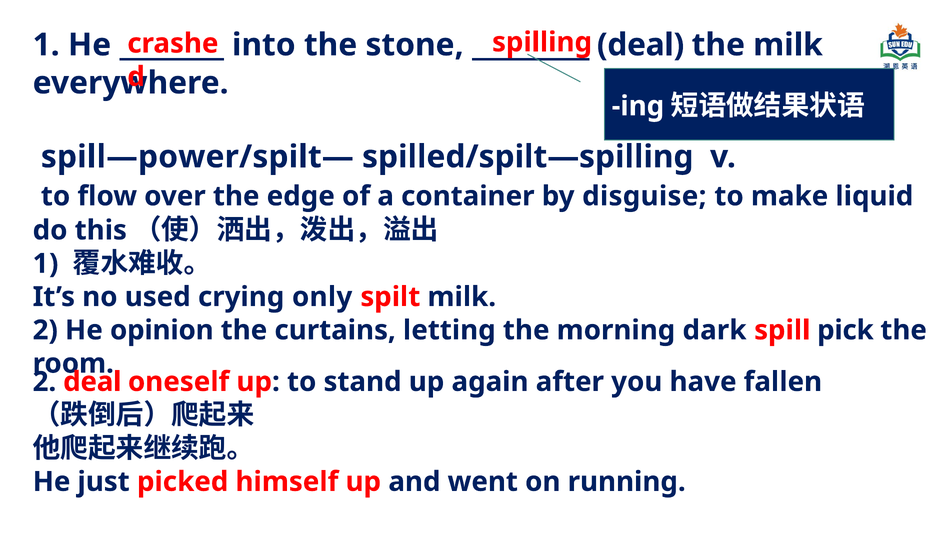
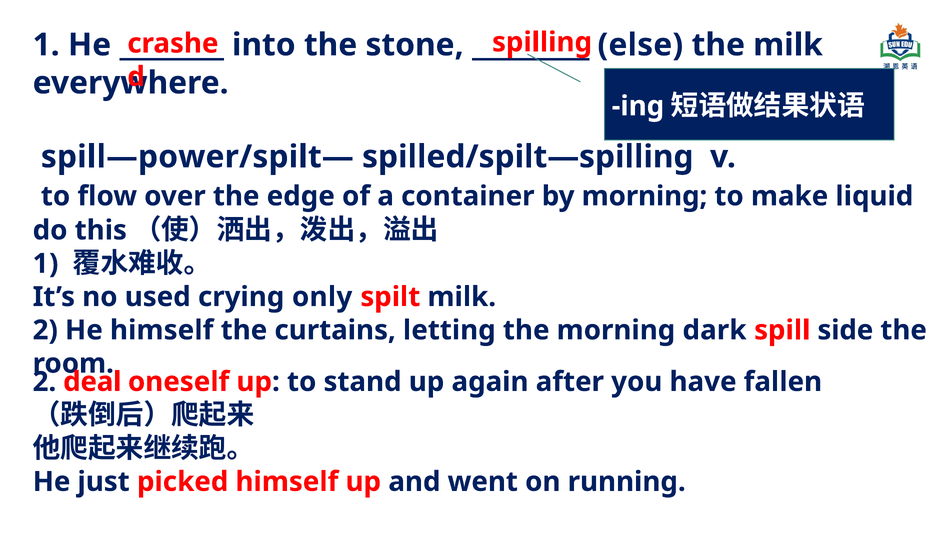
deal at (641, 45): deal -> else
by disguise: disguise -> morning
He opinion: opinion -> himself
pick: pick -> side
